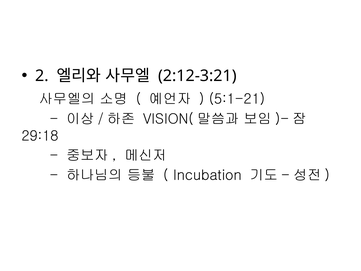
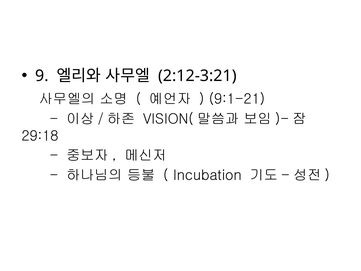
2: 2 -> 9
5:1-21: 5:1-21 -> 9:1-21
